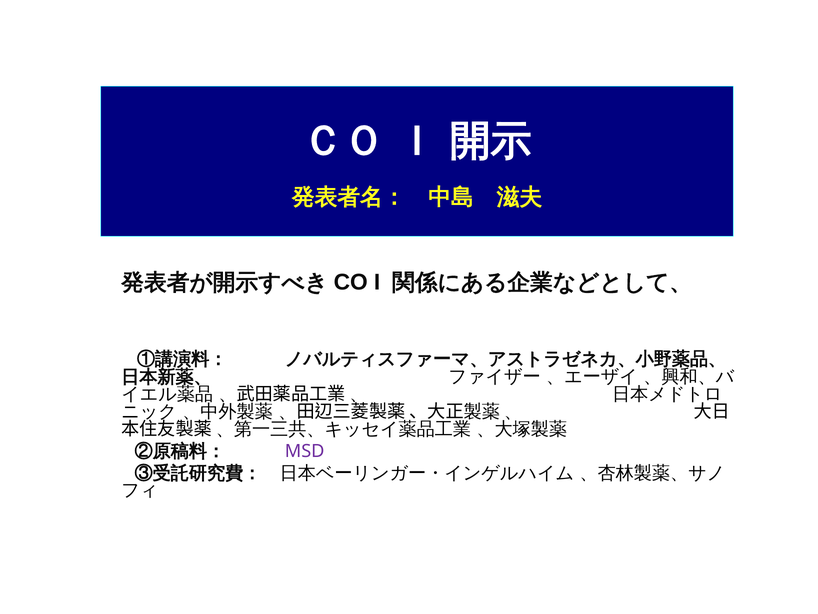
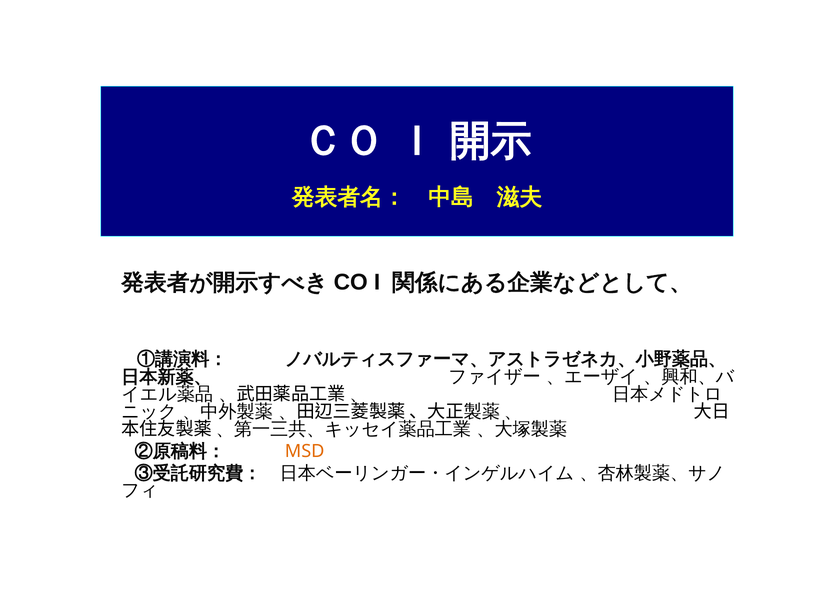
MSD colour: purple -> orange
